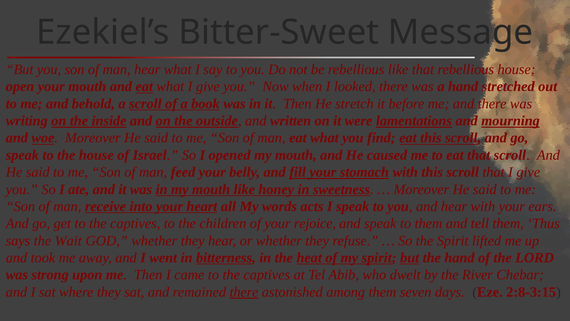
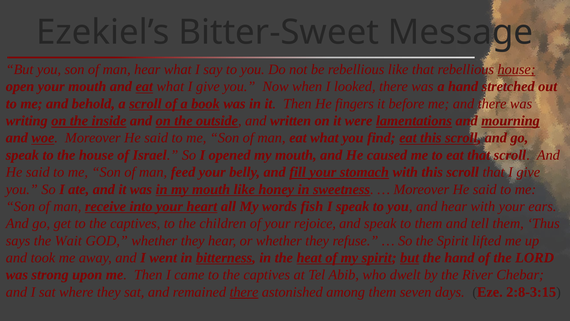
house at (517, 69) underline: none -> present
stretch: stretch -> fingers
acts: acts -> fish
